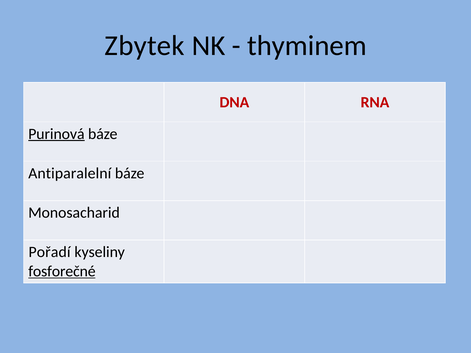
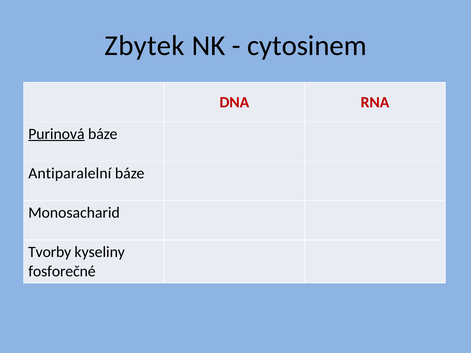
thyminem: thyminem -> cytosinem
Pořadí: Pořadí -> Tvorby
fosforečné underline: present -> none
